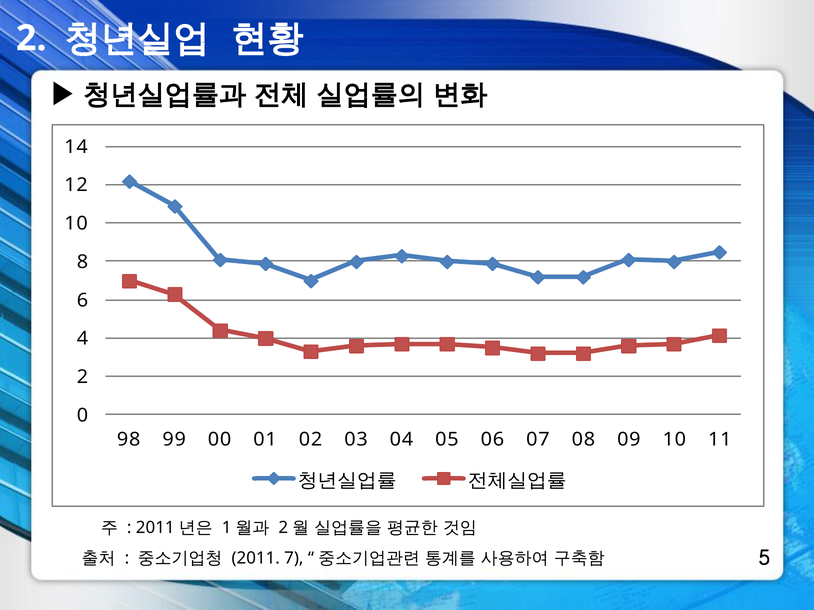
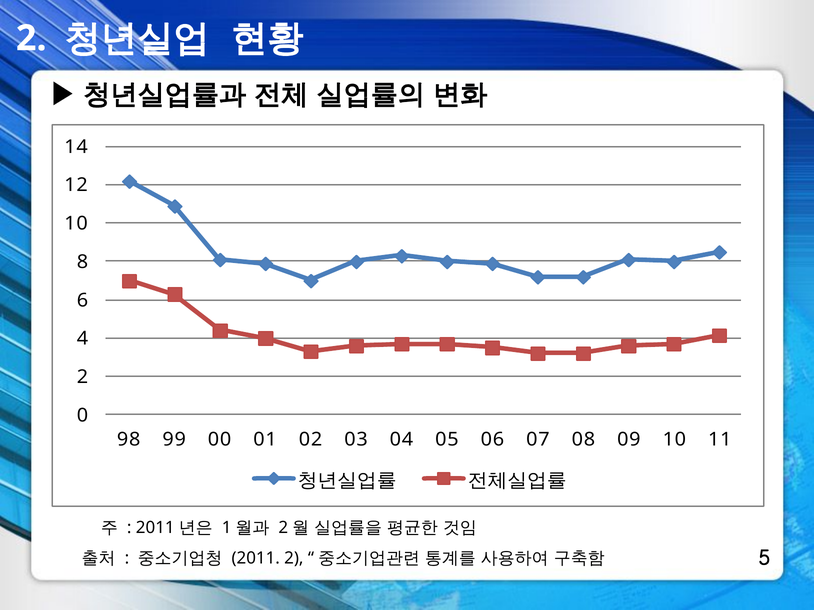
2011 7: 7 -> 2
